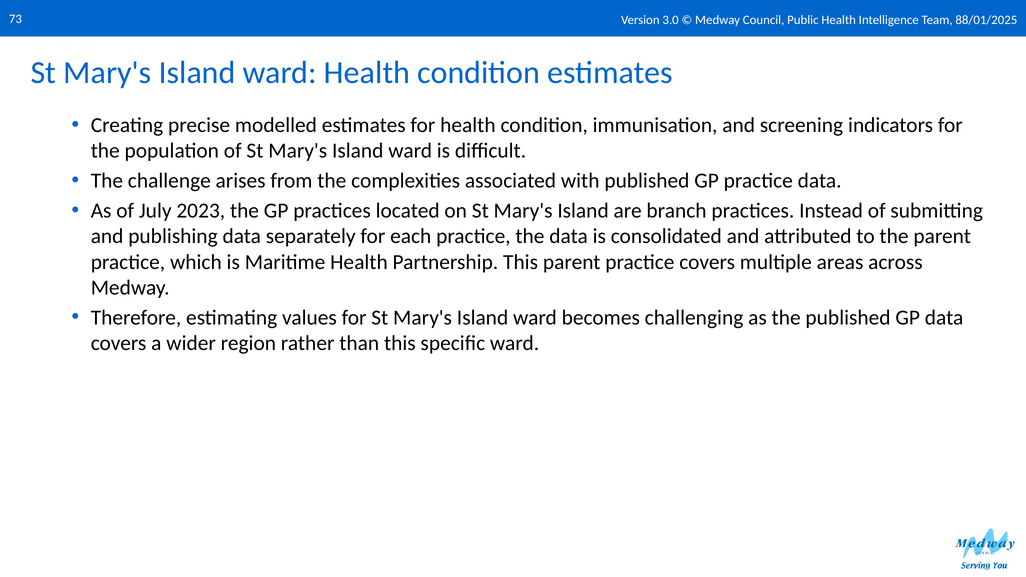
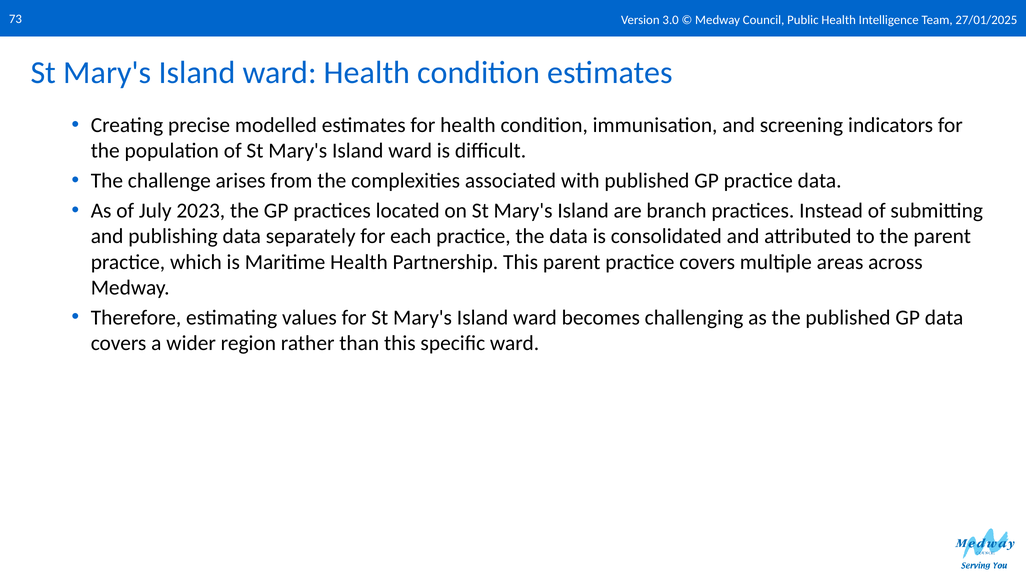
88/01/2025: 88/01/2025 -> 27/01/2025
